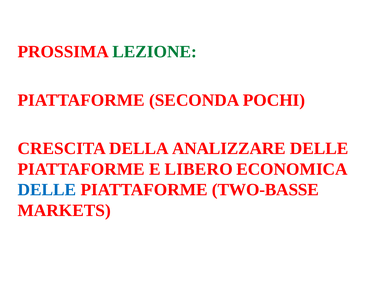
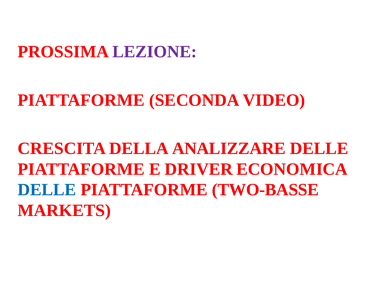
LEZIONE colour: green -> purple
POCHI: POCHI -> VIDEO
LIBERO: LIBERO -> DRIVER
